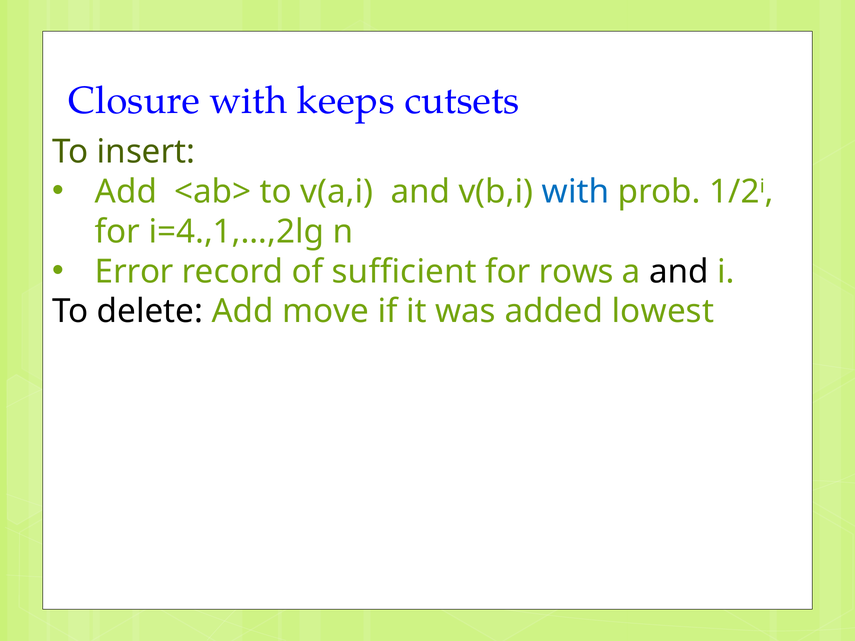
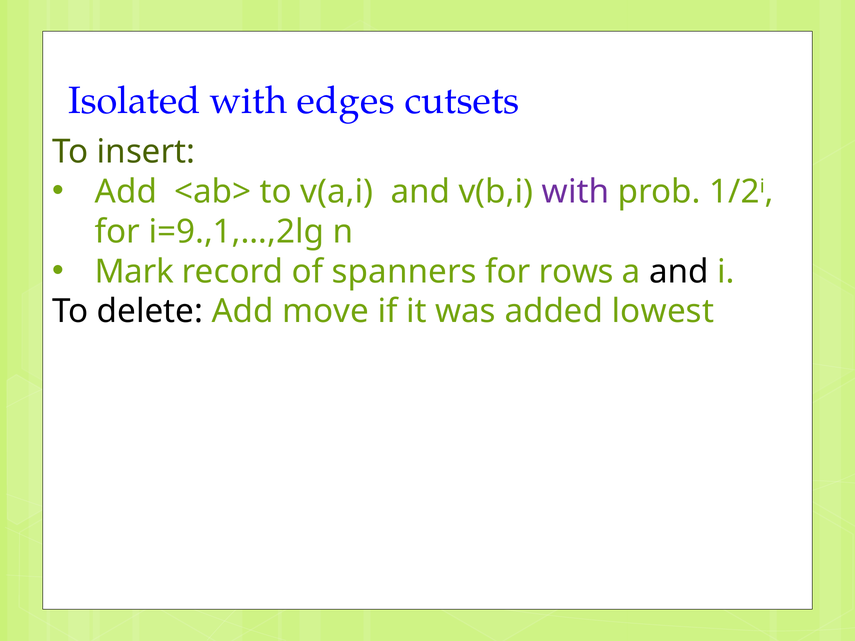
Closure: Closure -> Isolated
keeps: keeps -> edges
with at (576, 192) colour: blue -> purple
i=4.,1,…,2lg: i=4.,1,…,2lg -> i=9.,1,…,2lg
Error: Error -> Mark
sufficient: sufficient -> spanners
